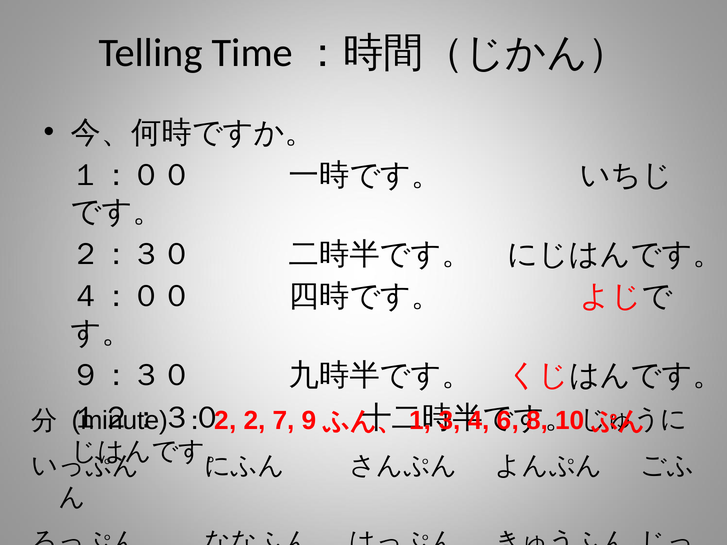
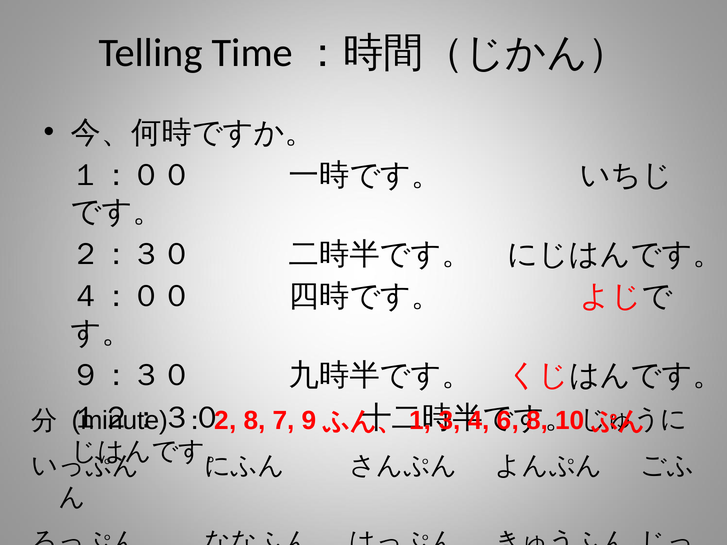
2 at (255, 421): 2 -> 8
